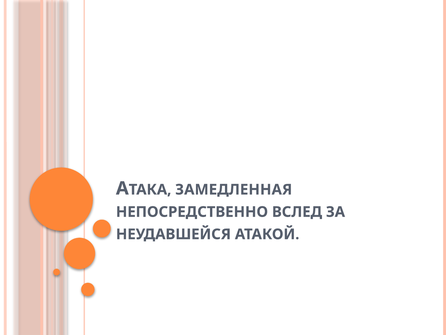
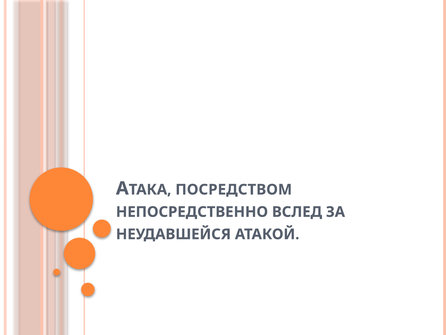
ЗАМЕДЛЕННАЯ: ЗАМЕДЛЕННАЯ -> ПОСРЕДСТВОМ
